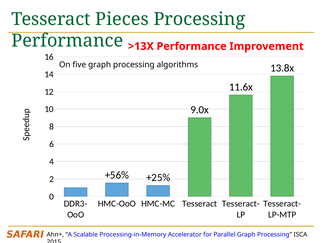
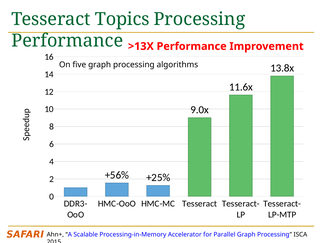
Pieces: Pieces -> Topics
